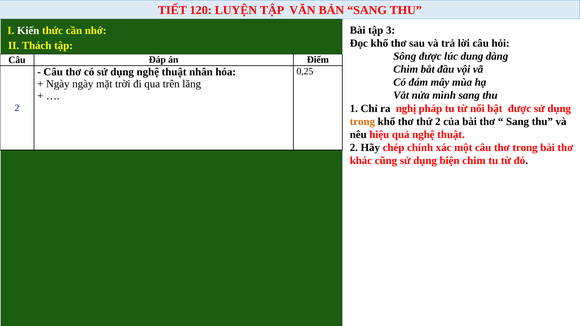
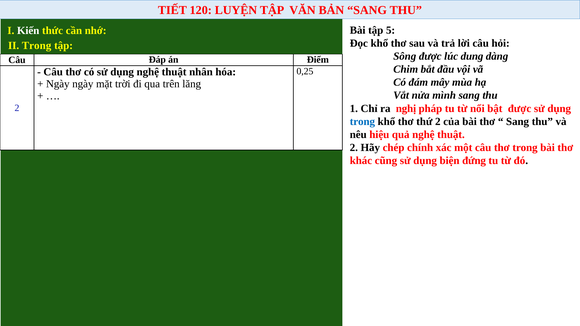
3: 3 -> 5
II Thách: Thách -> Trong
trong at (362, 122) colour: orange -> blue
biện chim: chim -> đứng
